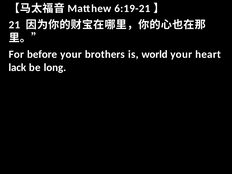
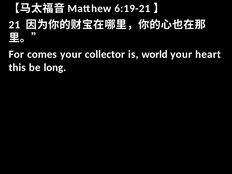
before: before -> comes
brothers: brothers -> collector
lack: lack -> this
